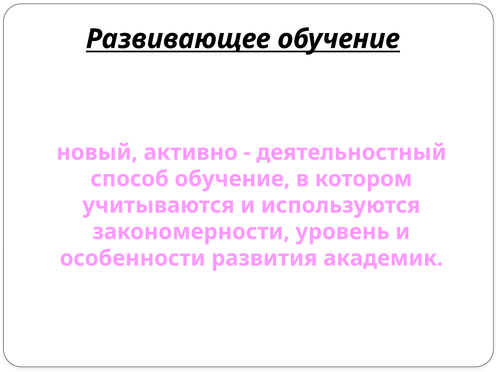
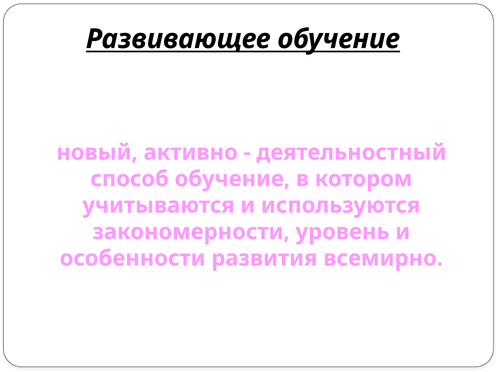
академик: академик -> всемирно
